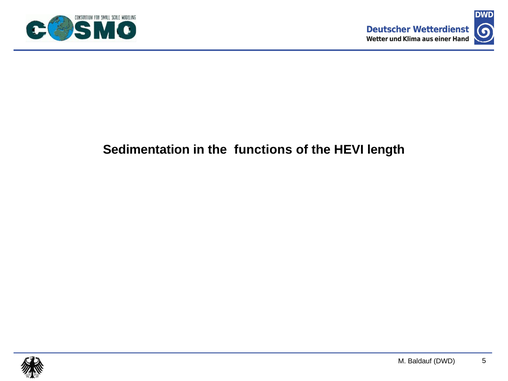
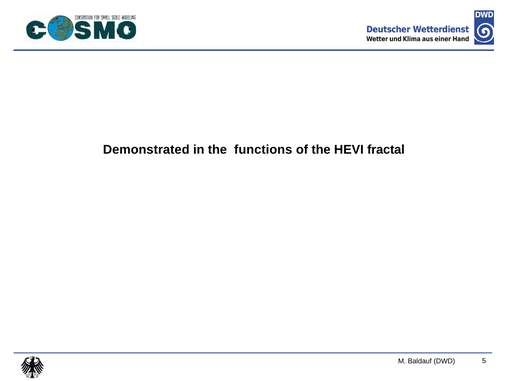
Sedimentation: Sedimentation -> Demonstrated
length: length -> fractal
